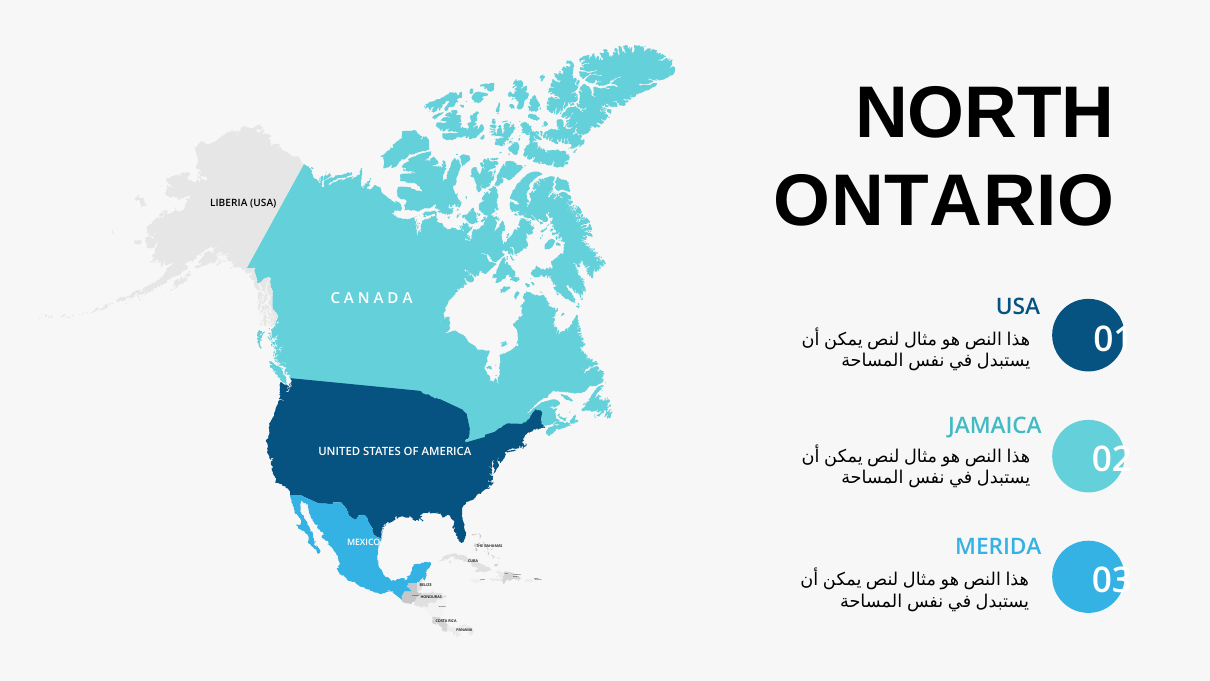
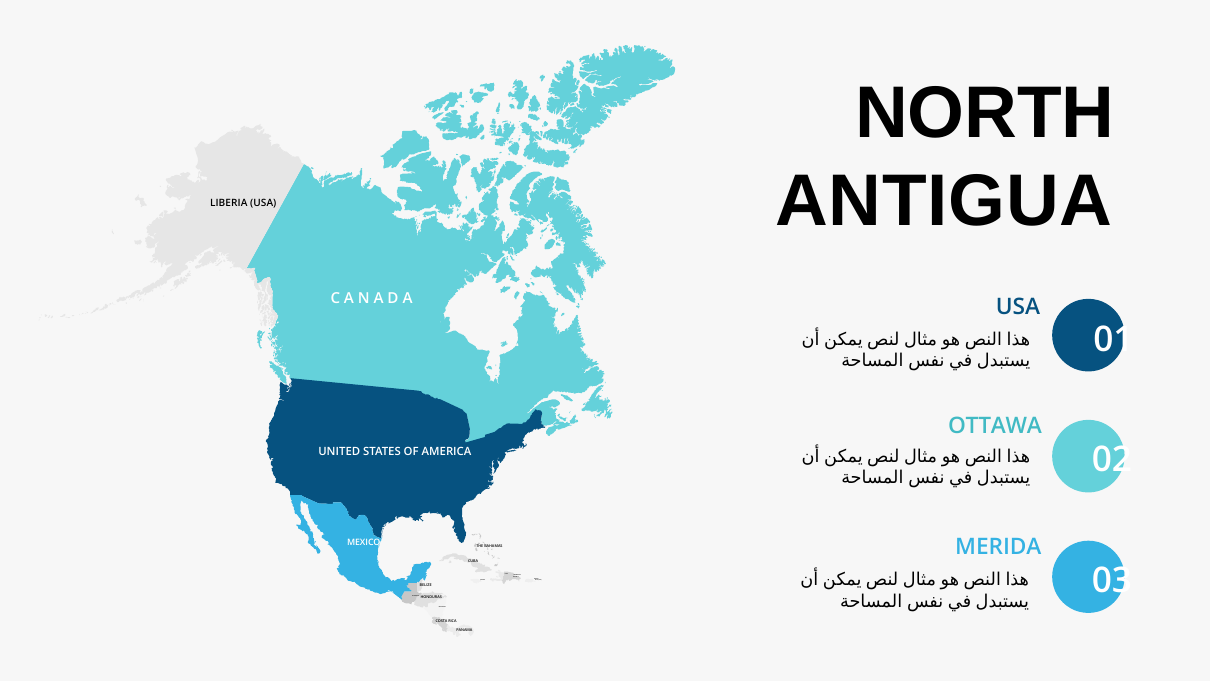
ONTARIO: ONTARIO -> ANTIGUA
JAMAICA at (995, 426): JAMAICA -> OTTAWA
